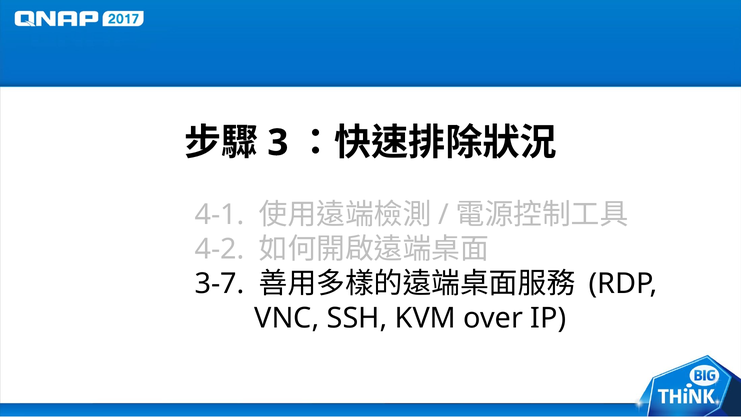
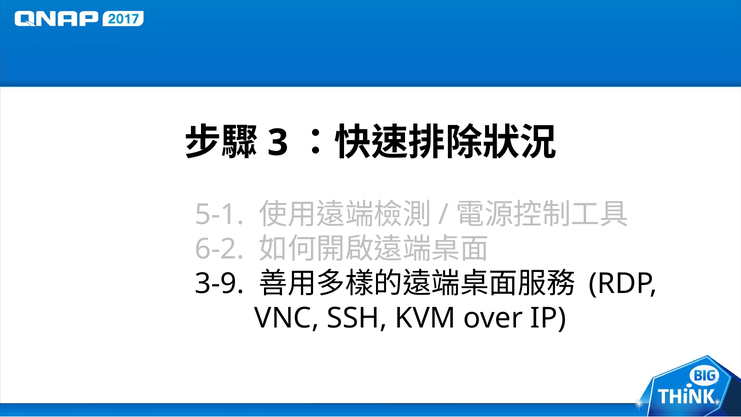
4-1: 4-1 -> 5-1
4-2: 4-2 -> 6-2
3-7: 3-7 -> 3-9
